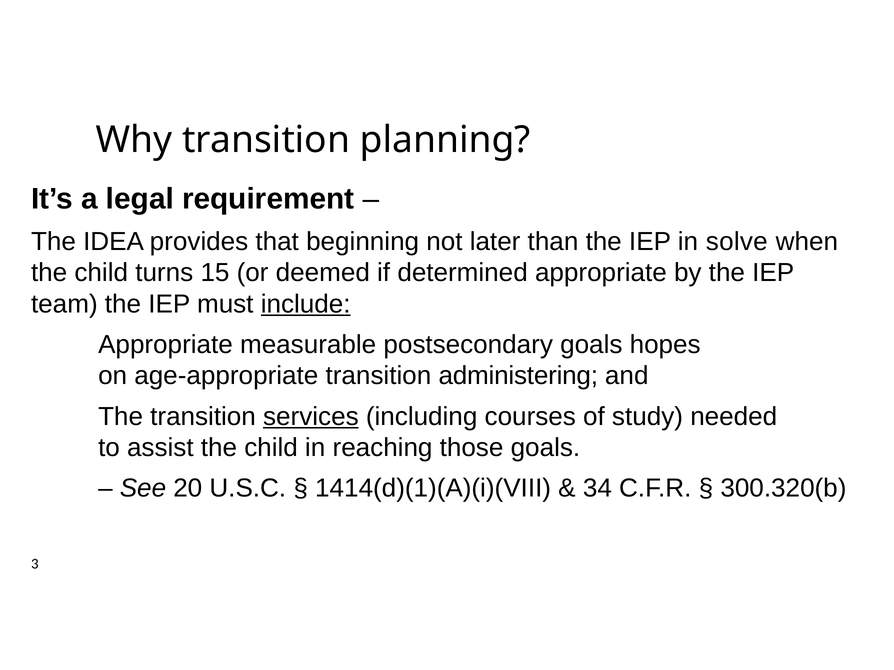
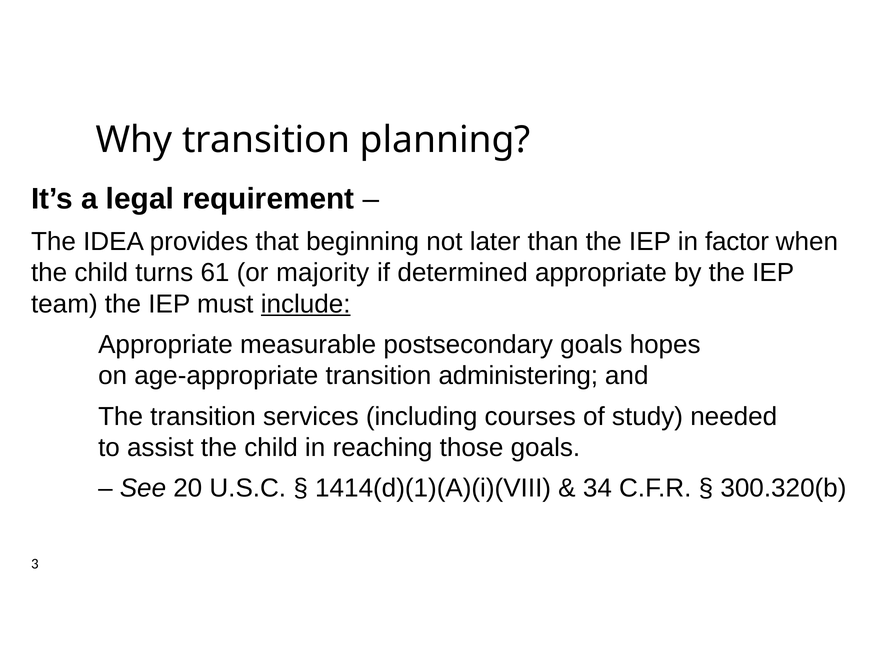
solve: solve -> factor
15: 15 -> 61
deemed: deemed -> majority
services underline: present -> none
